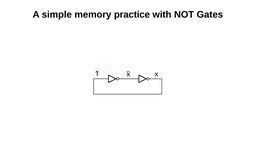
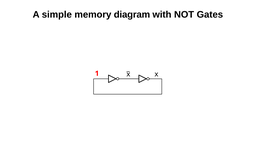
practice: practice -> diagram
